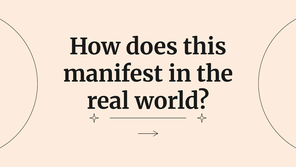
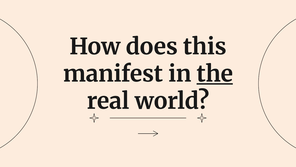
the underline: none -> present
